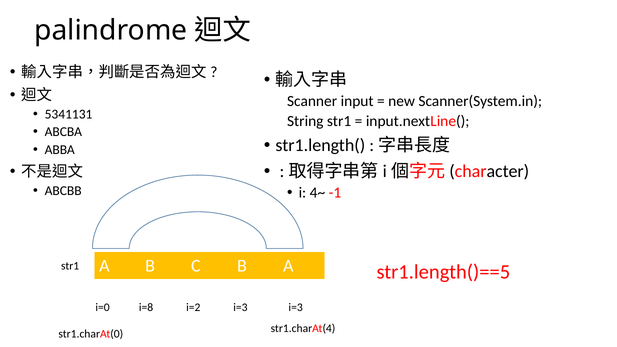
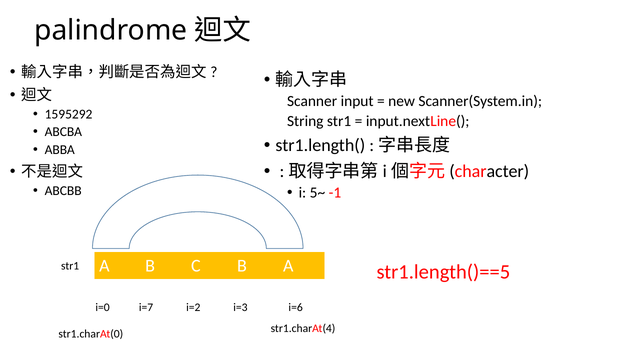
5341131: 5341131 -> 1595292
4~: 4~ -> 5~
i=8: i=8 -> i=7
i=3 i=3: i=3 -> i=6
